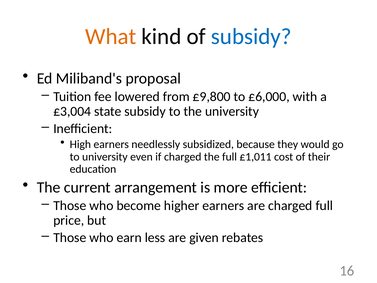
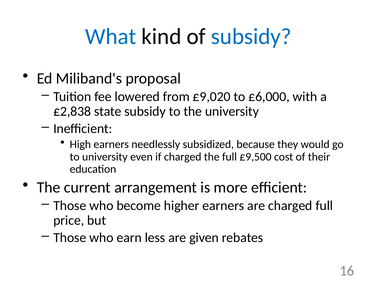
What colour: orange -> blue
£9,800: £9,800 -> £9,020
£3,004: £3,004 -> £2,838
£1,011: £1,011 -> £9,500
